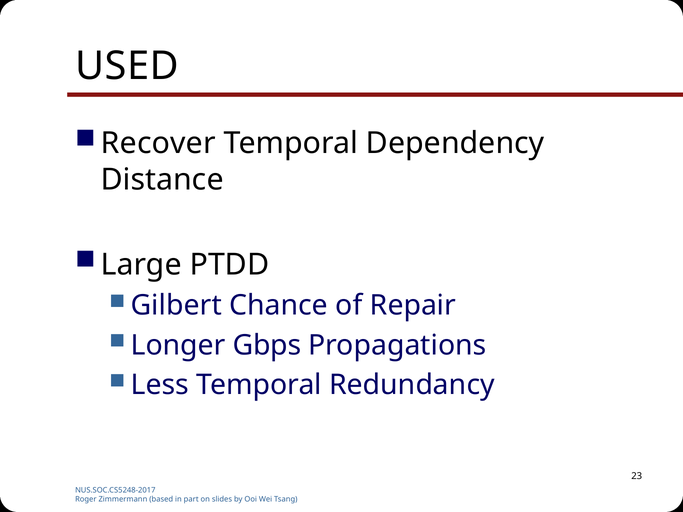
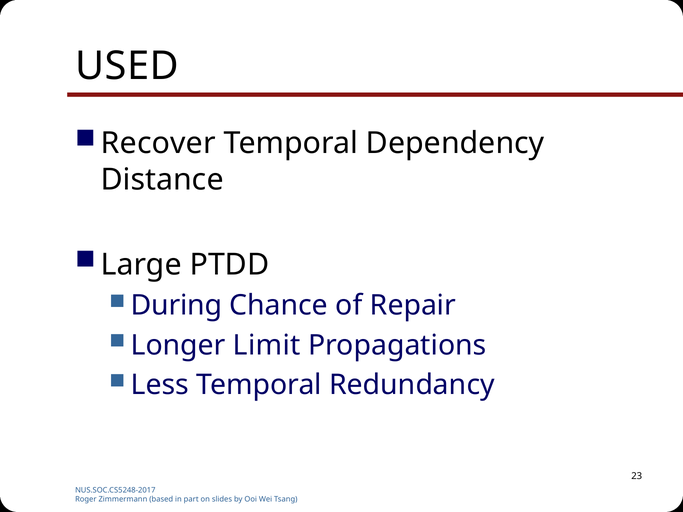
Gilbert: Gilbert -> During
Gbps: Gbps -> Limit
